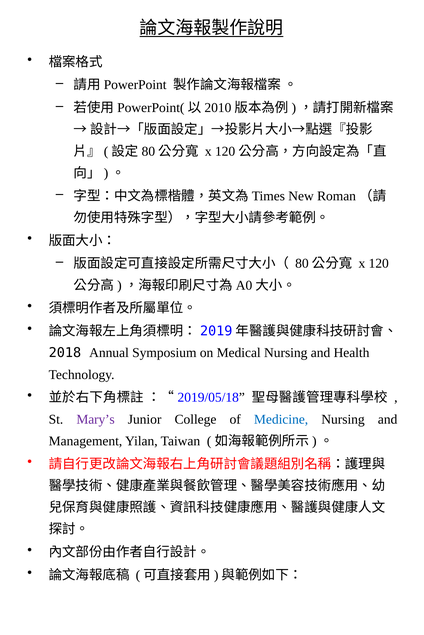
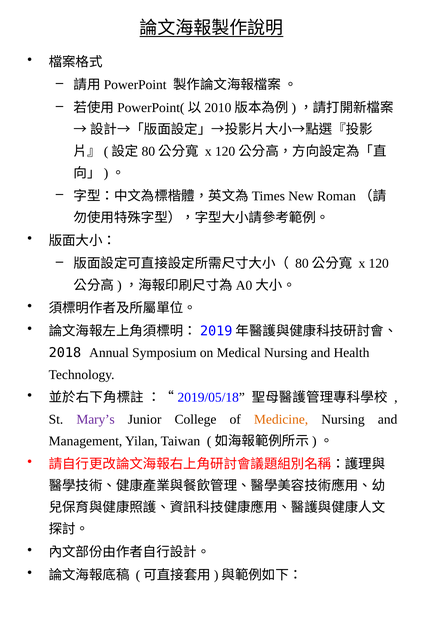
Medicine colour: blue -> orange
